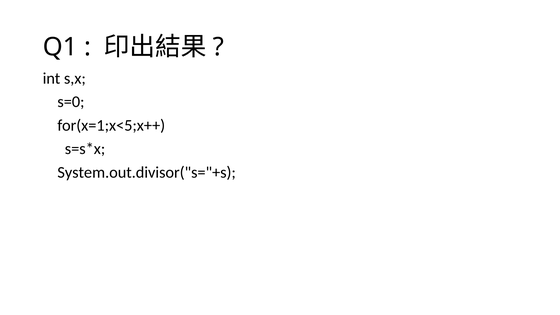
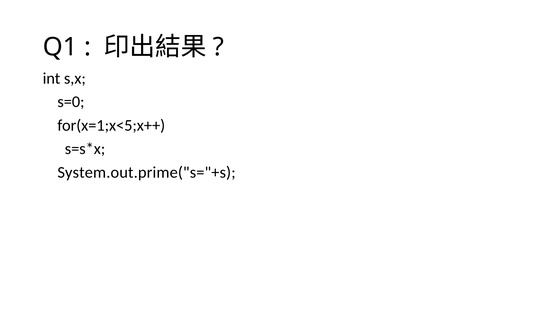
System.out.divisor("s="+s: System.out.divisor("s="+s -> System.out.prime("s="+s
